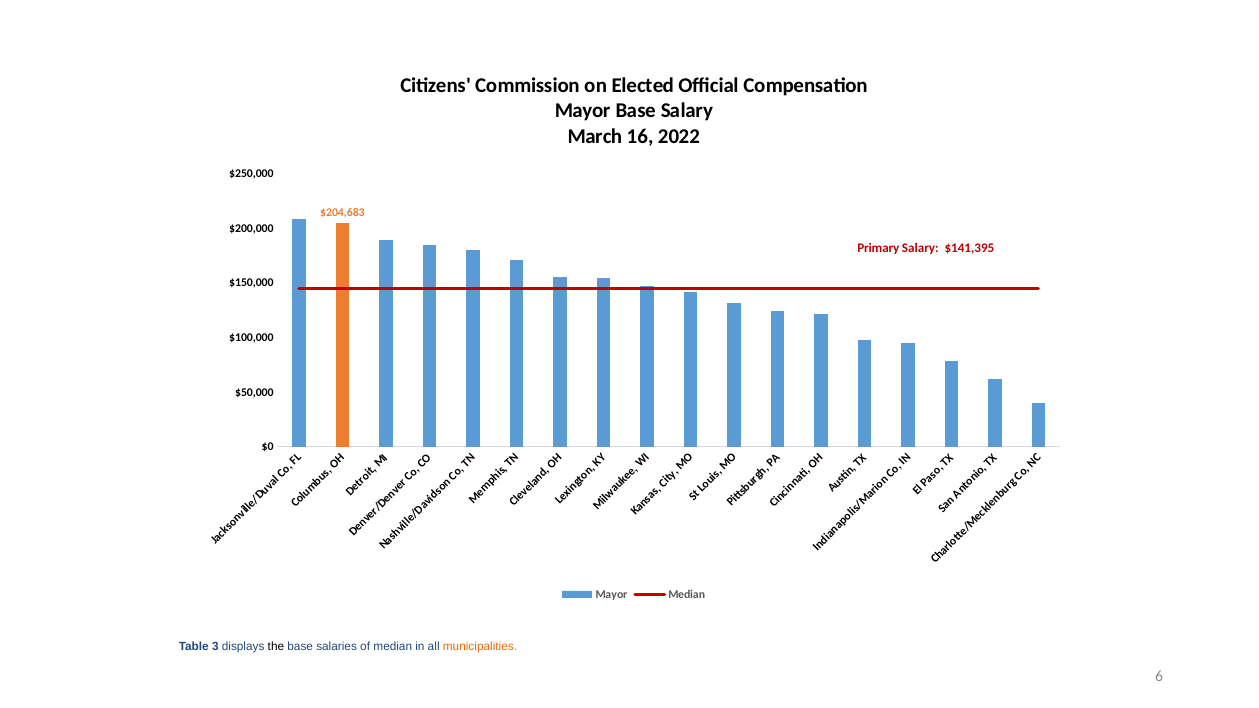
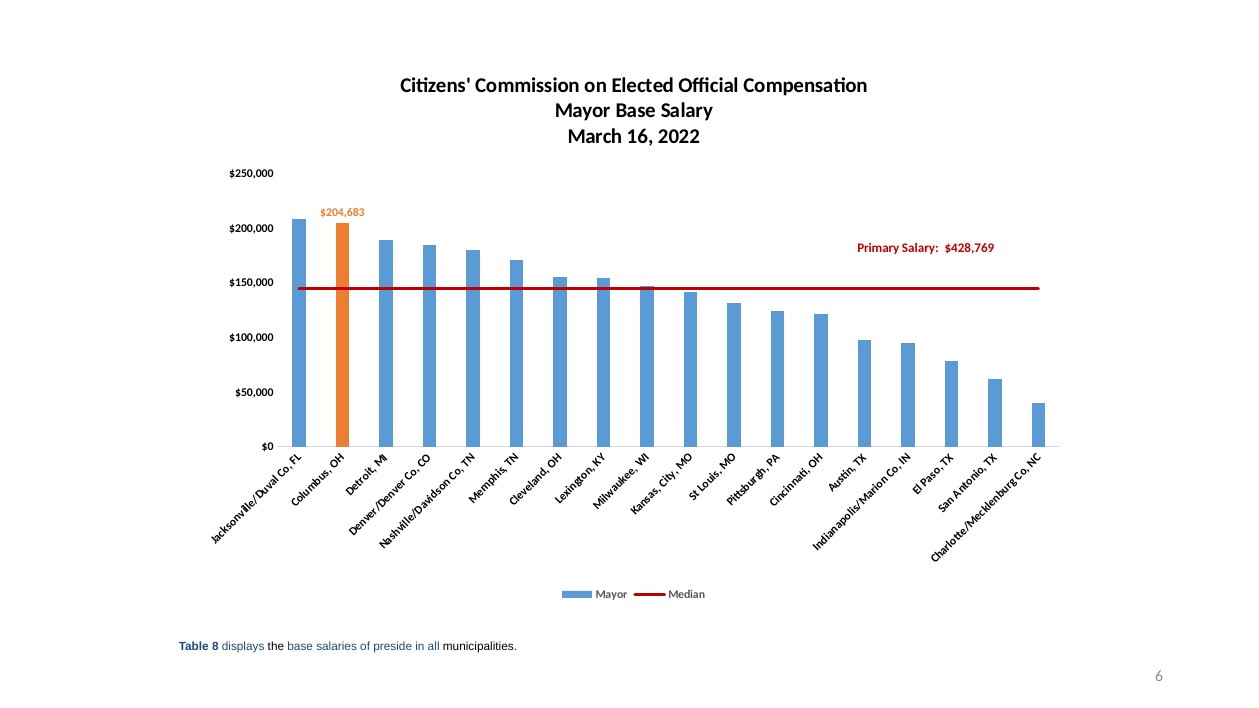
$141,395: $141,395 -> $428,769
3: 3 -> 8
of median: median -> preside
municipalities colour: orange -> black
